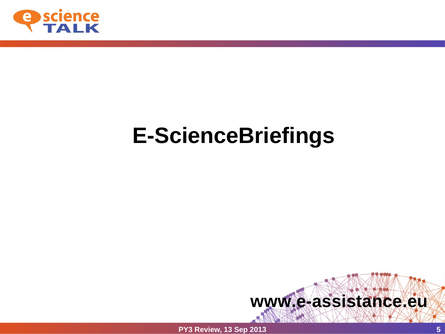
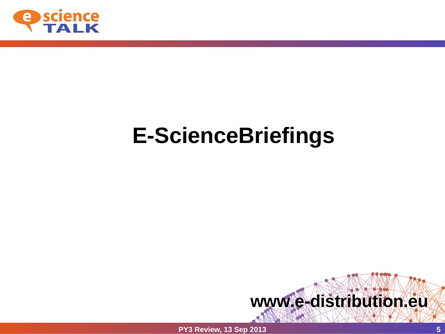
www.e-assistance.eu: www.e-assistance.eu -> www.e-distribution.eu
